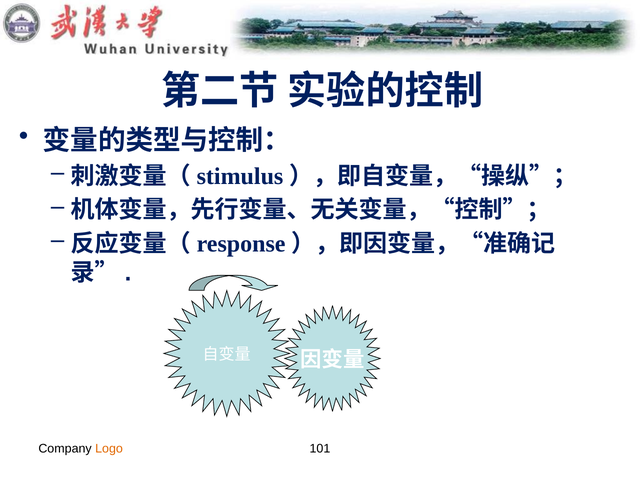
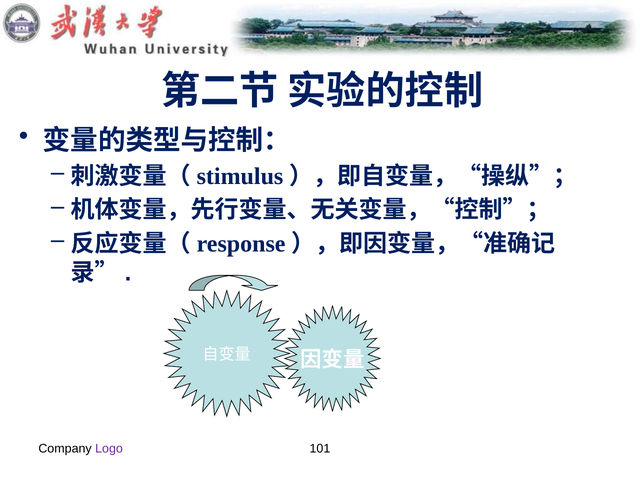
Logo colour: orange -> purple
